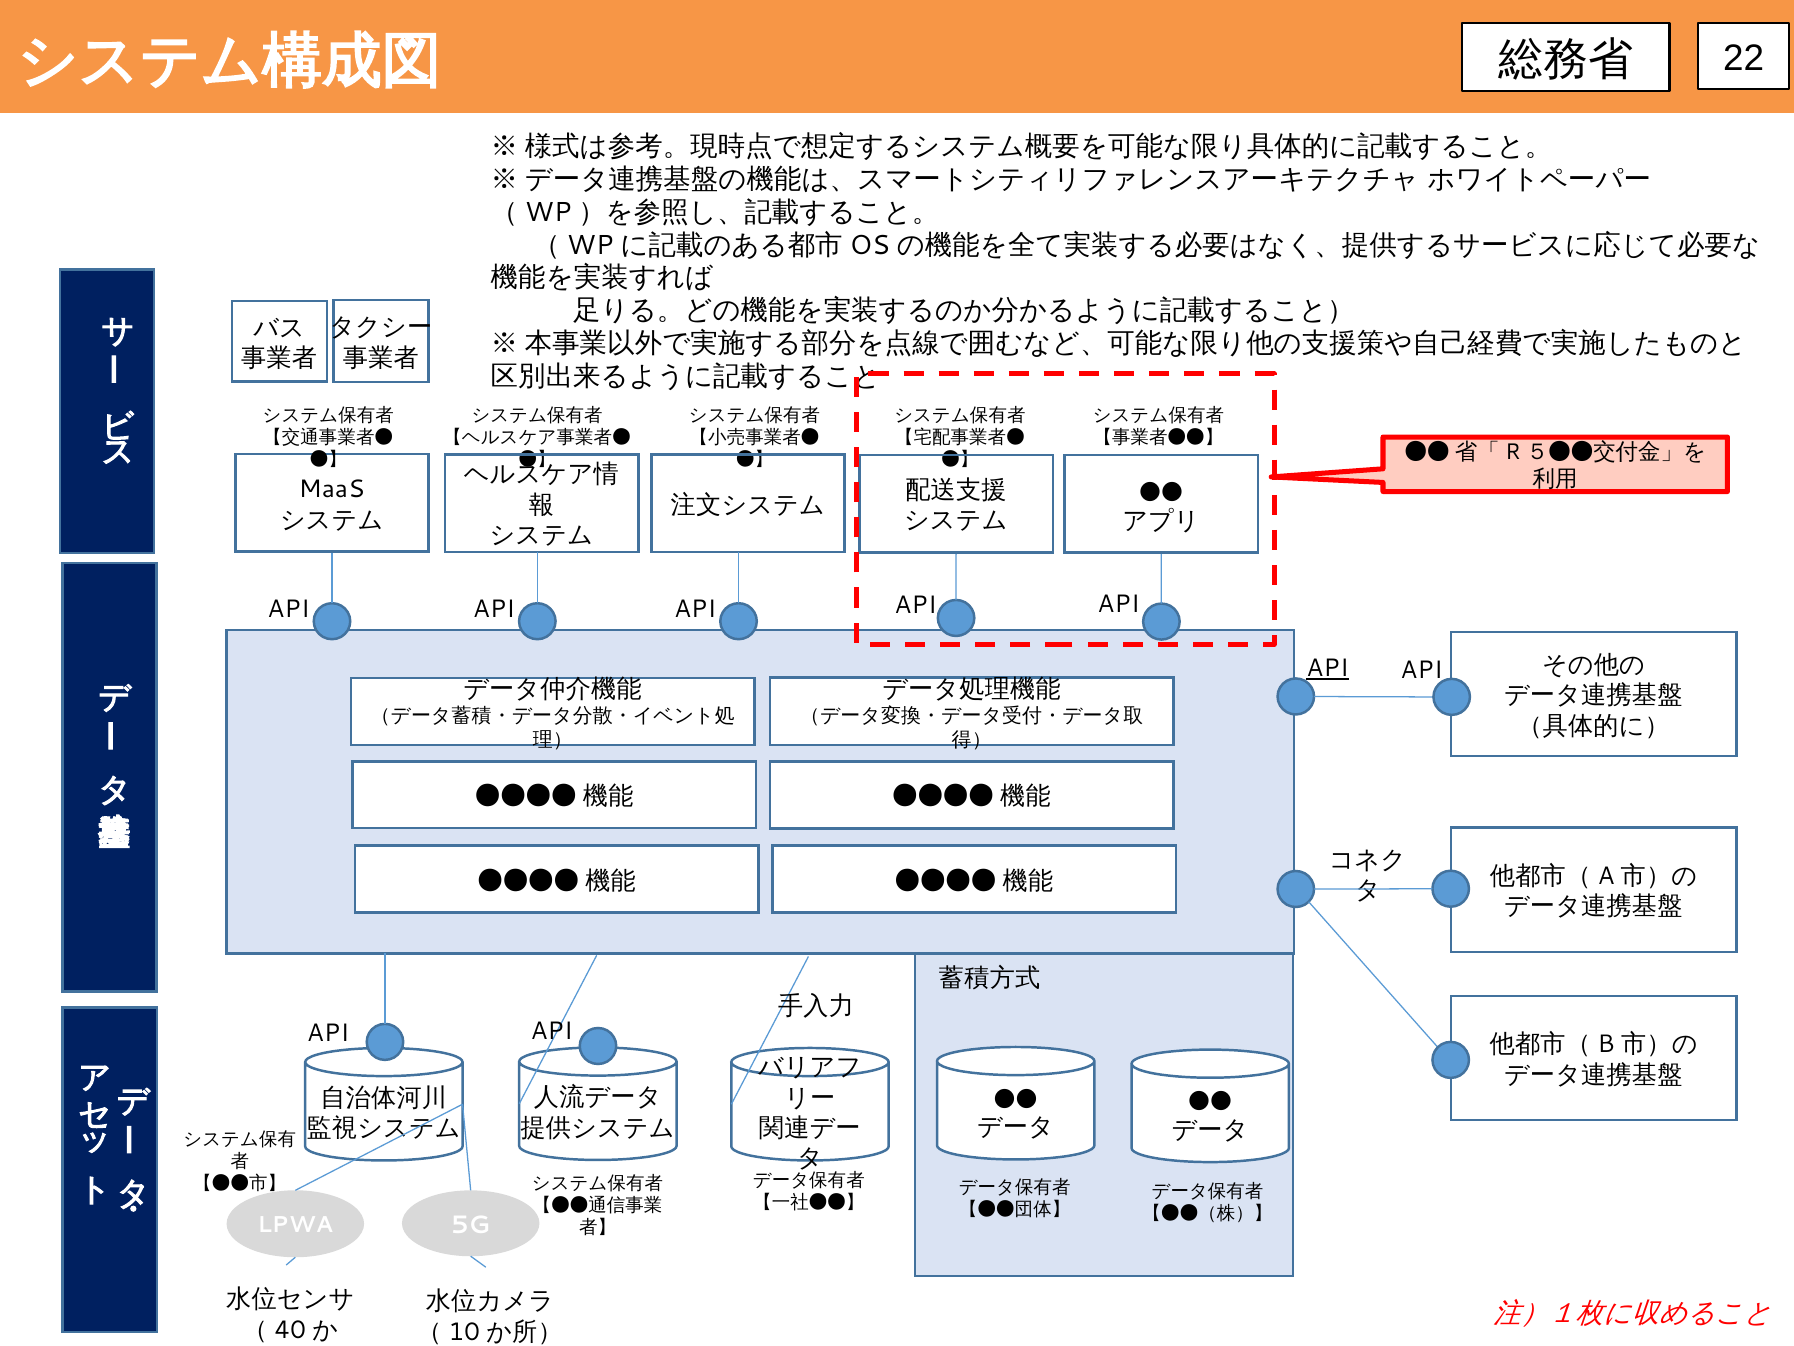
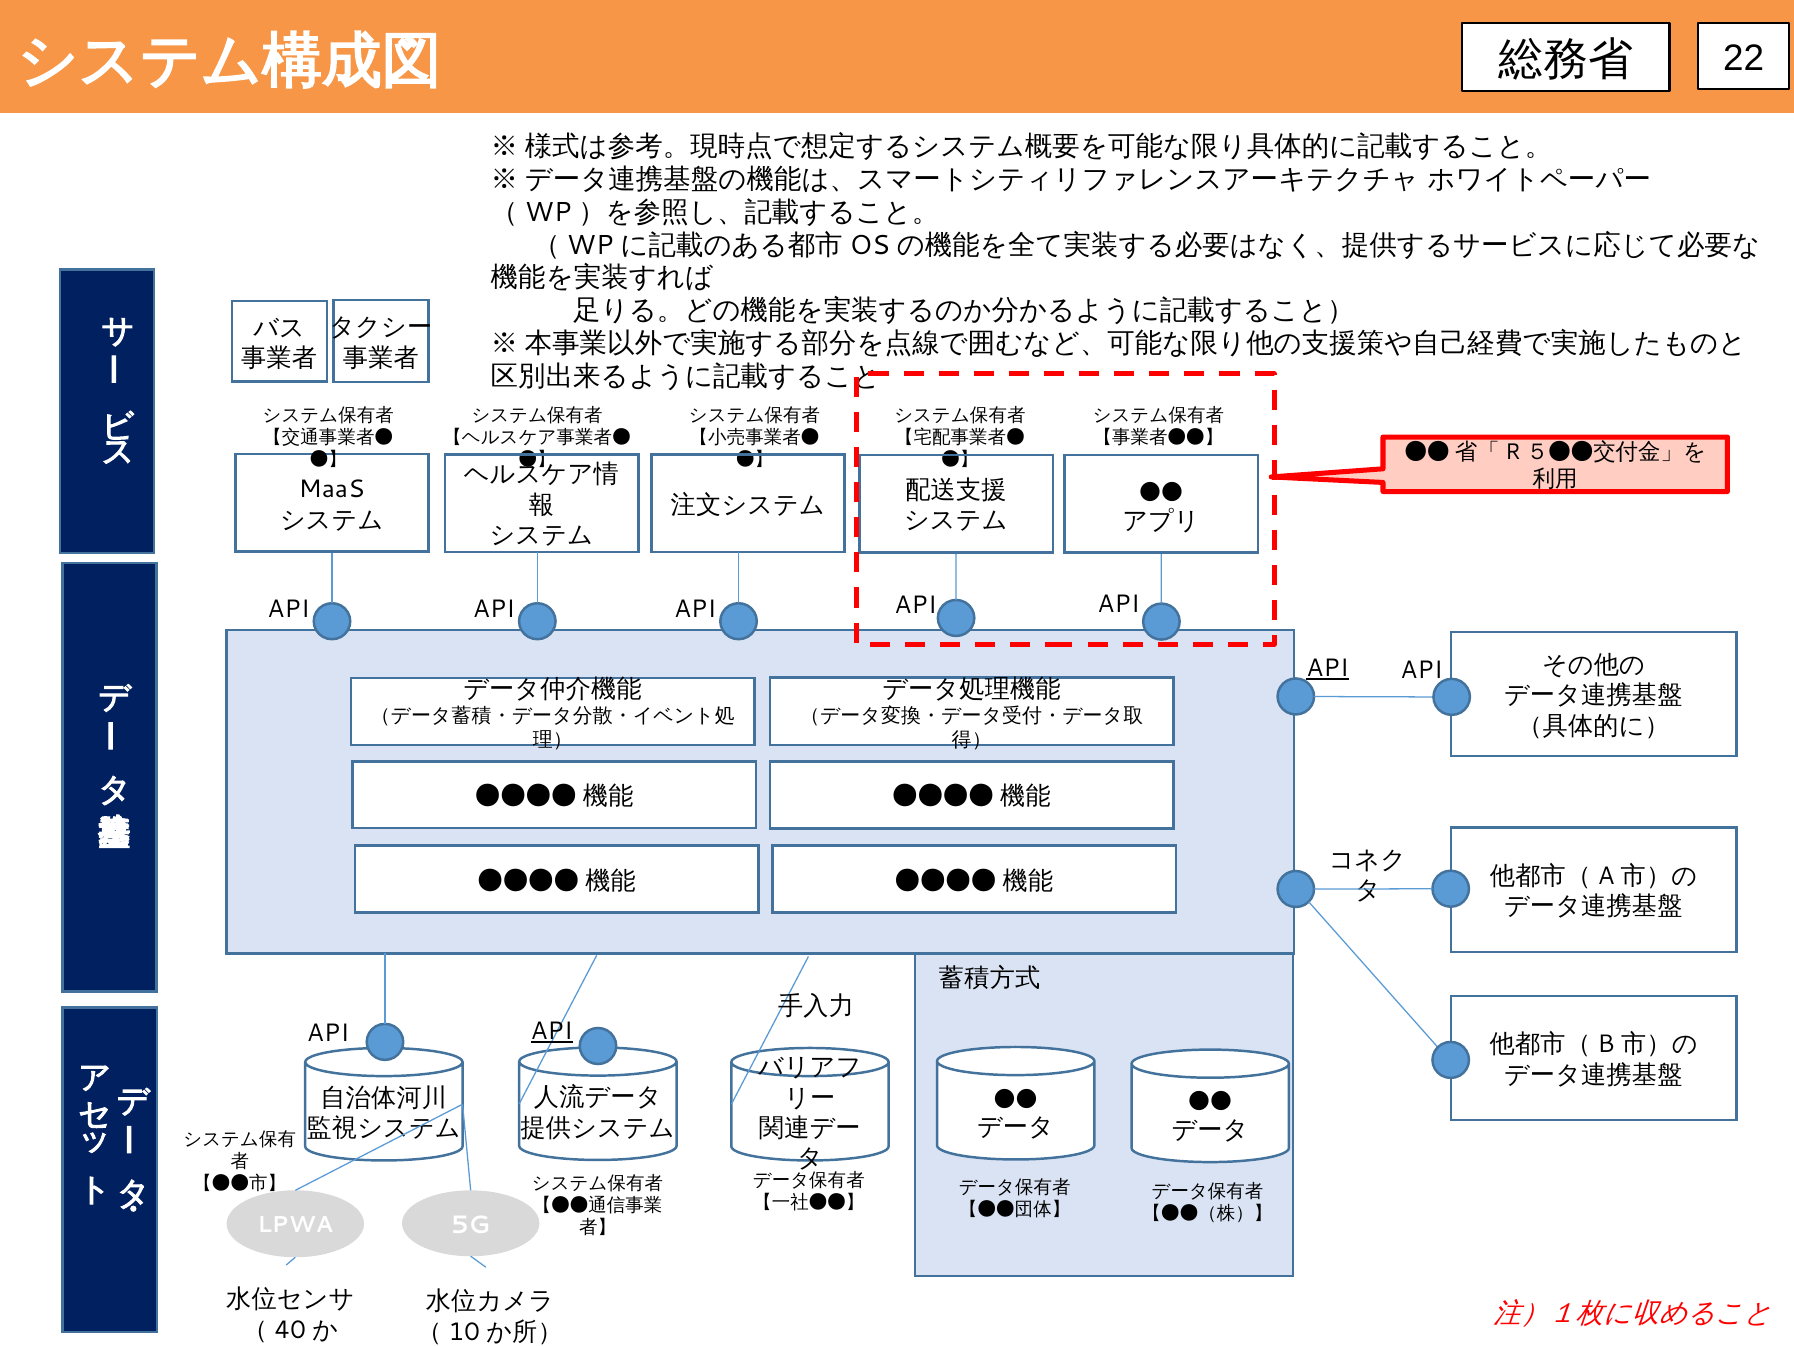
API at (552, 1031) underline: none -> present
